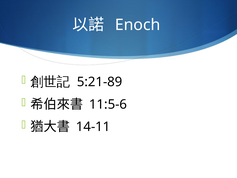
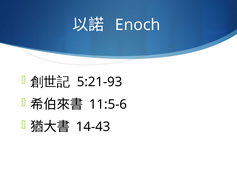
5:21-89: 5:21-89 -> 5:21-93
14-11: 14-11 -> 14-43
